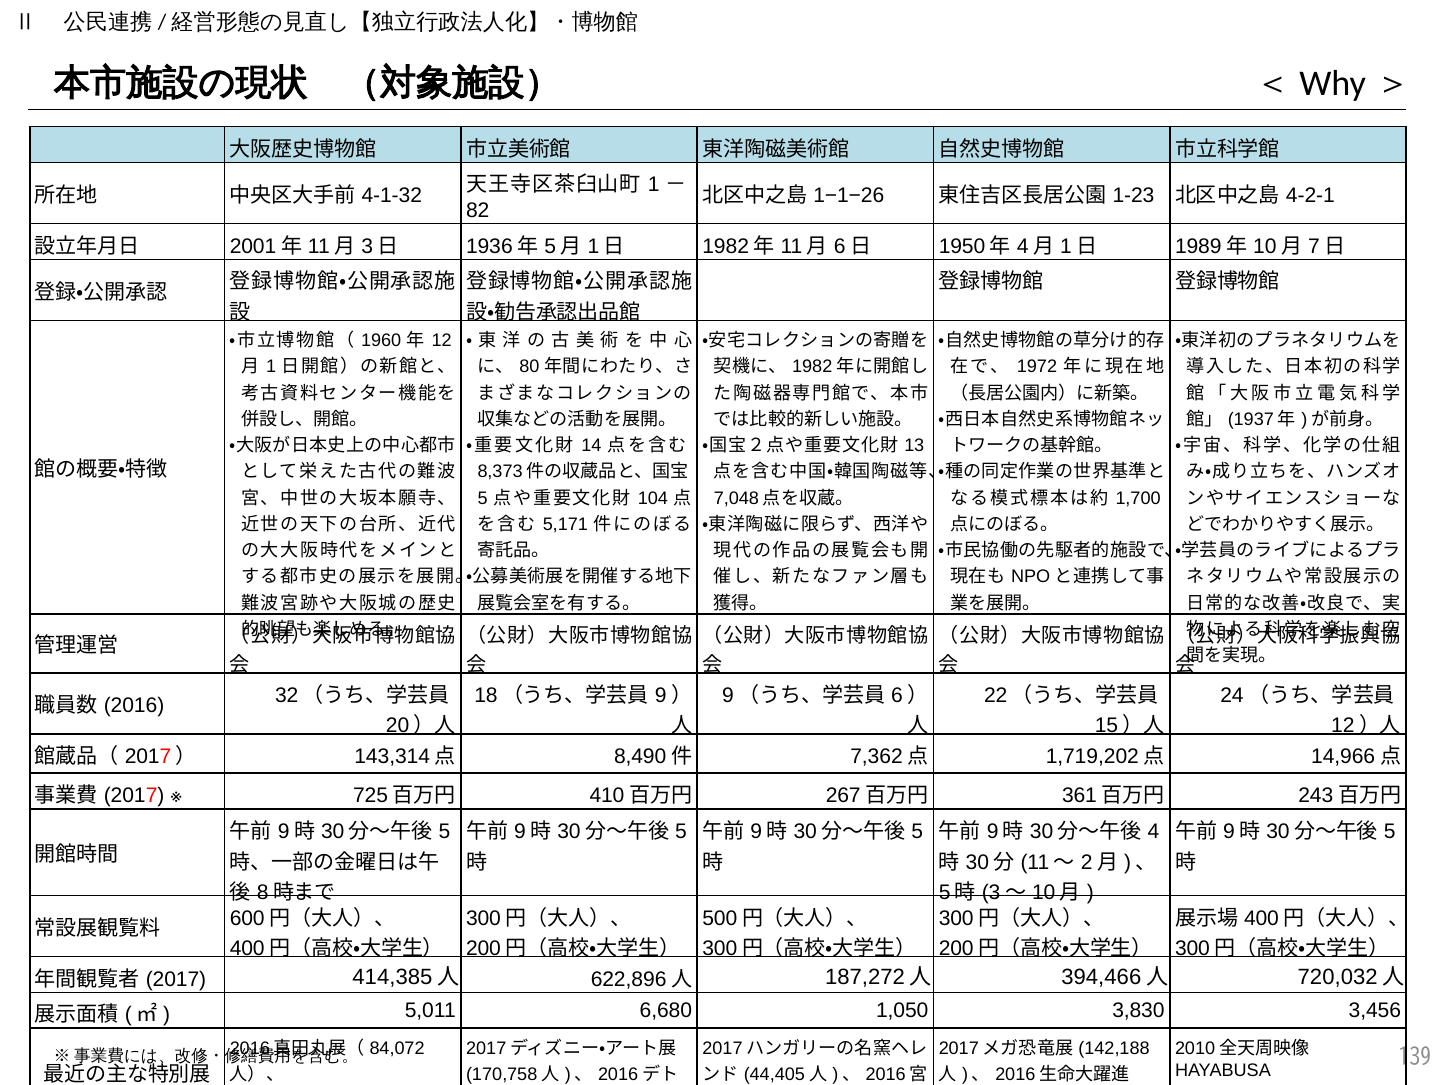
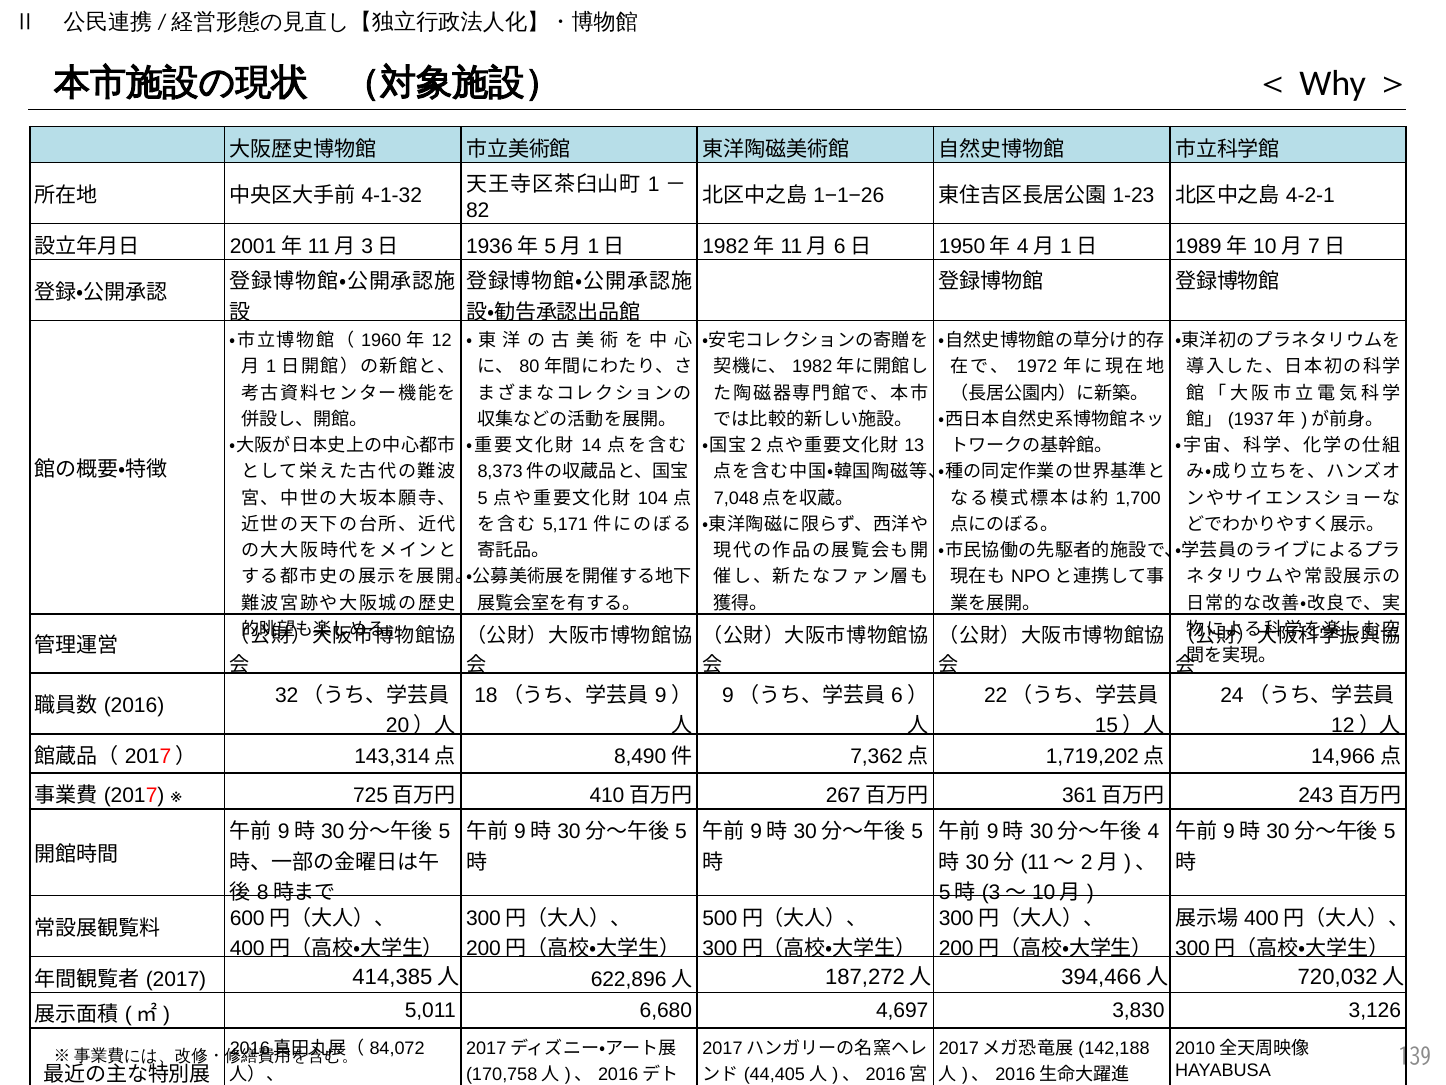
1,050: 1,050 -> 4,697
3,456: 3,456 -> 3,126
